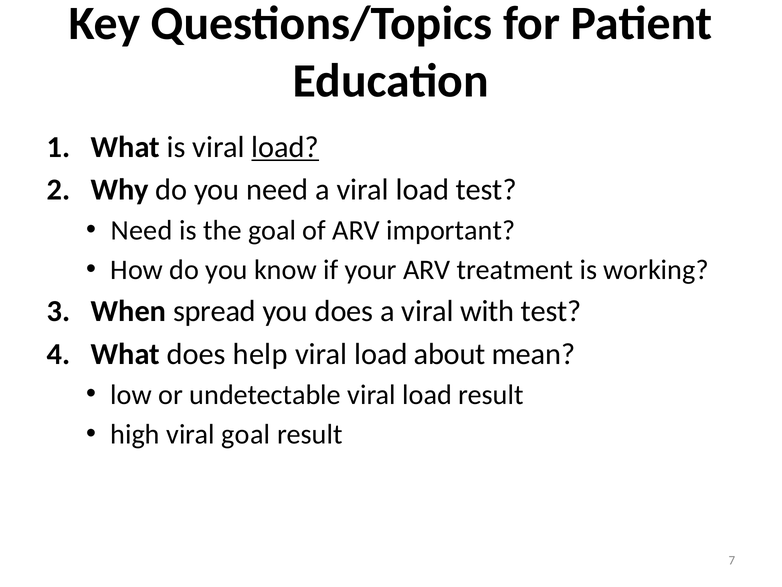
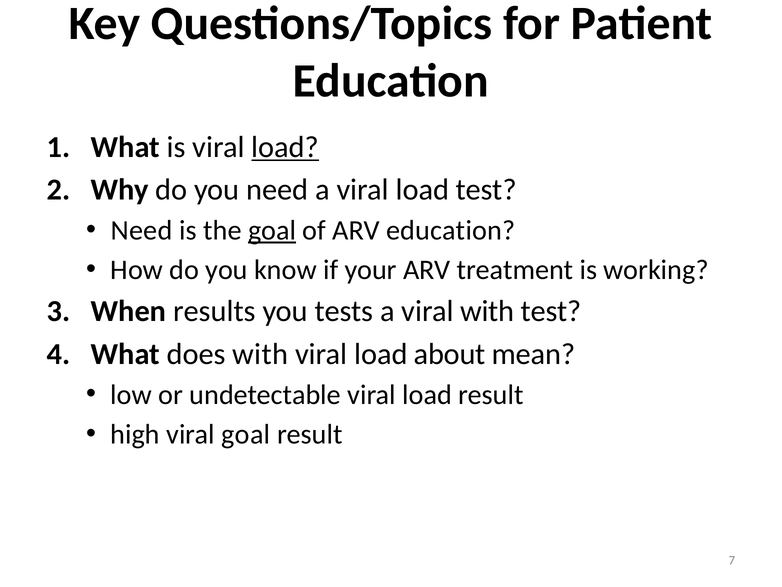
goal at (272, 230) underline: none -> present
ARV important: important -> education
spread: spread -> results
you does: does -> tests
does help: help -> with
